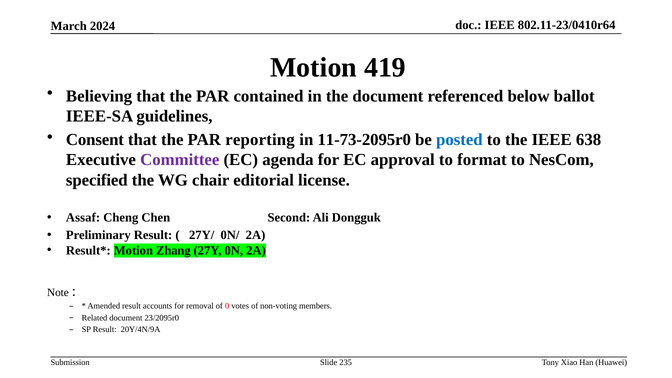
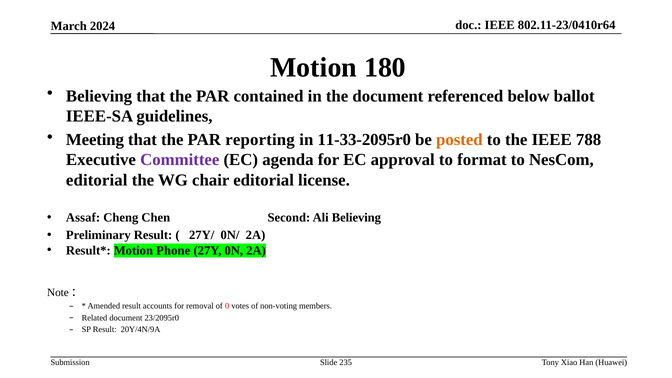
419: 419 -> 180
Consent: Consent -> Meeting
11-73-2095r0: 11-73-2095r0 -> 11-33-2095r0
posted colour: blue -> orange
638: 638 -> 788
specified at (97, 180): specified -> editorial
Ali Dongguk: Dongguk -> Believing
Zhang: Zhang -> Phone
